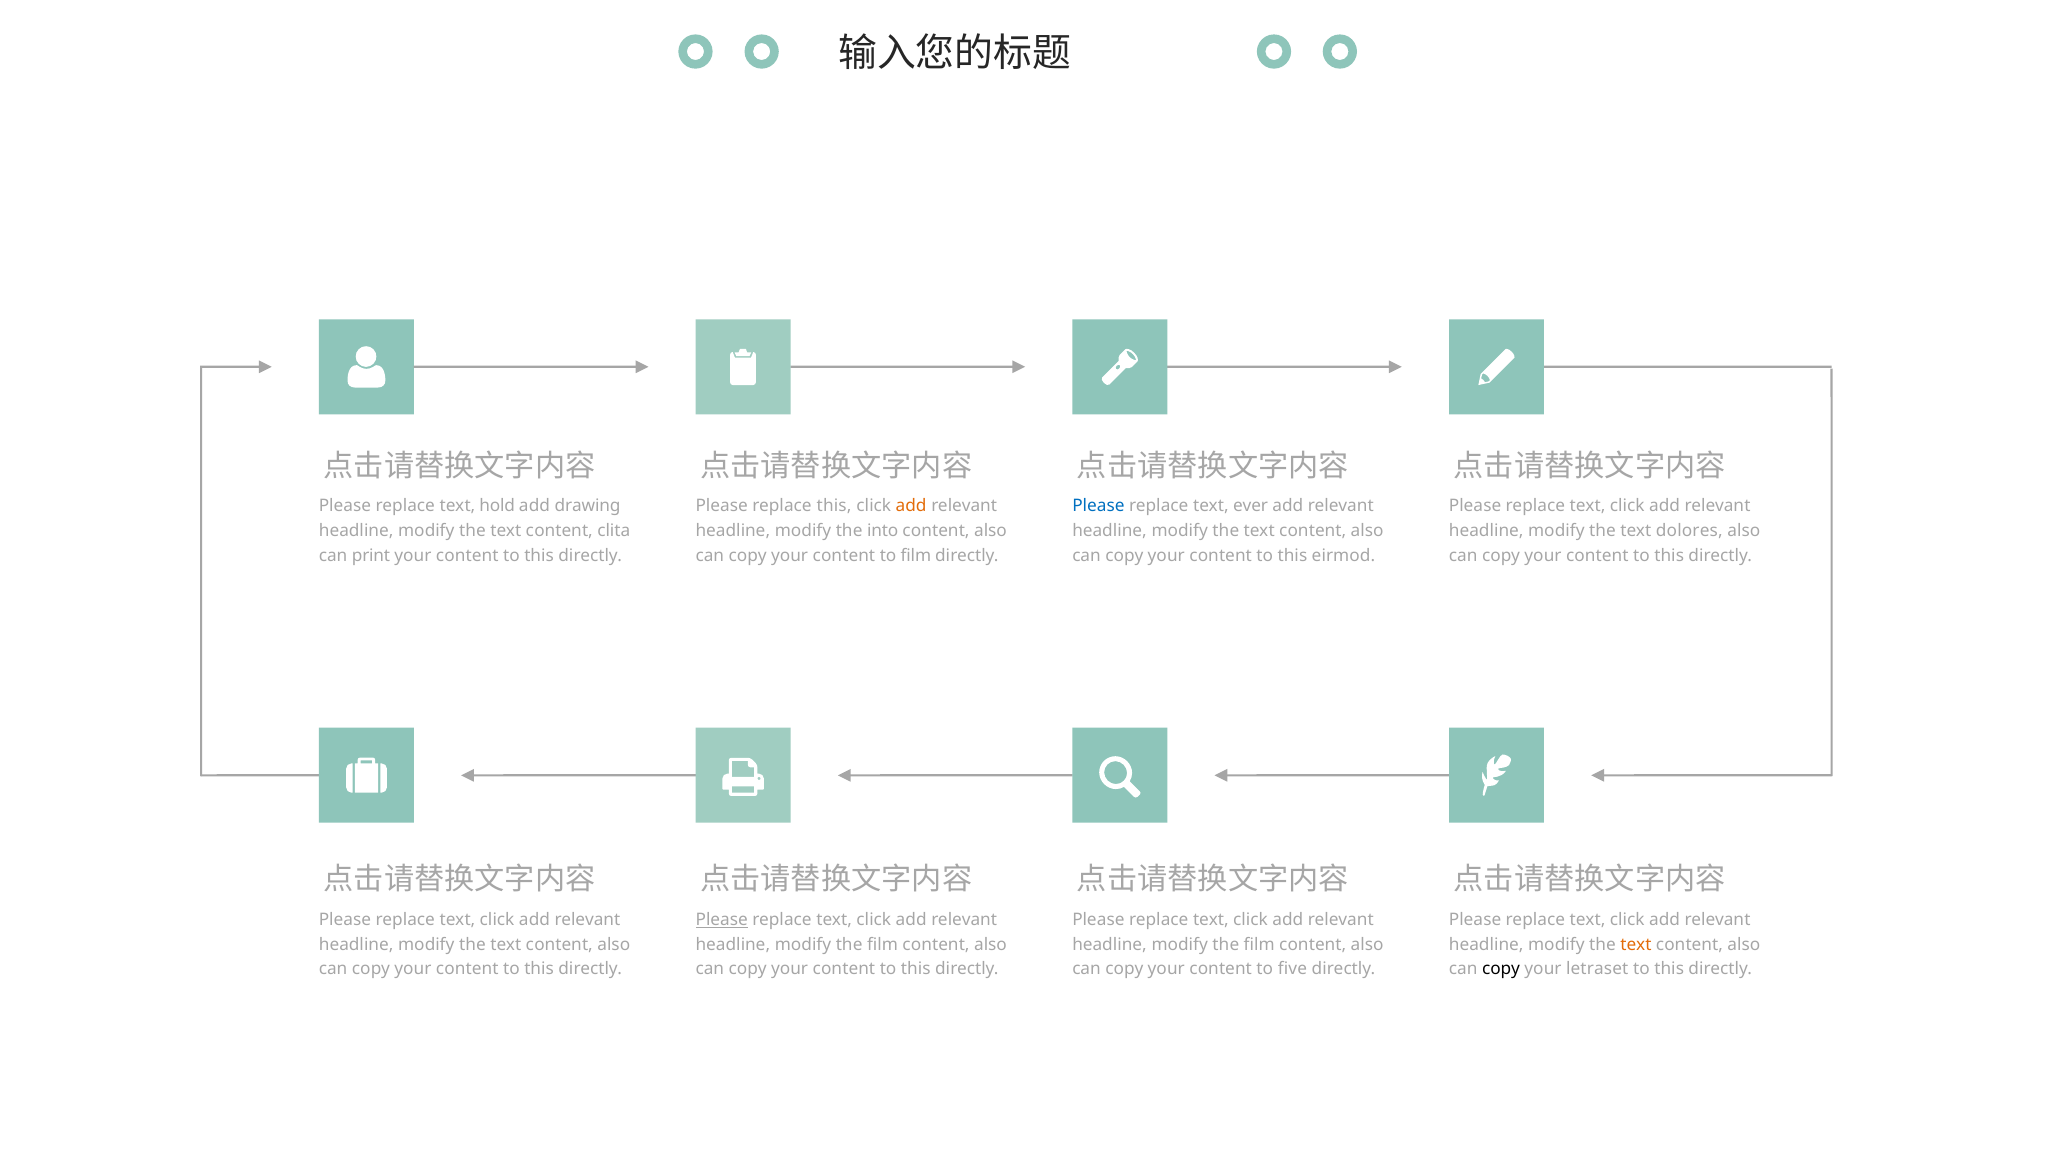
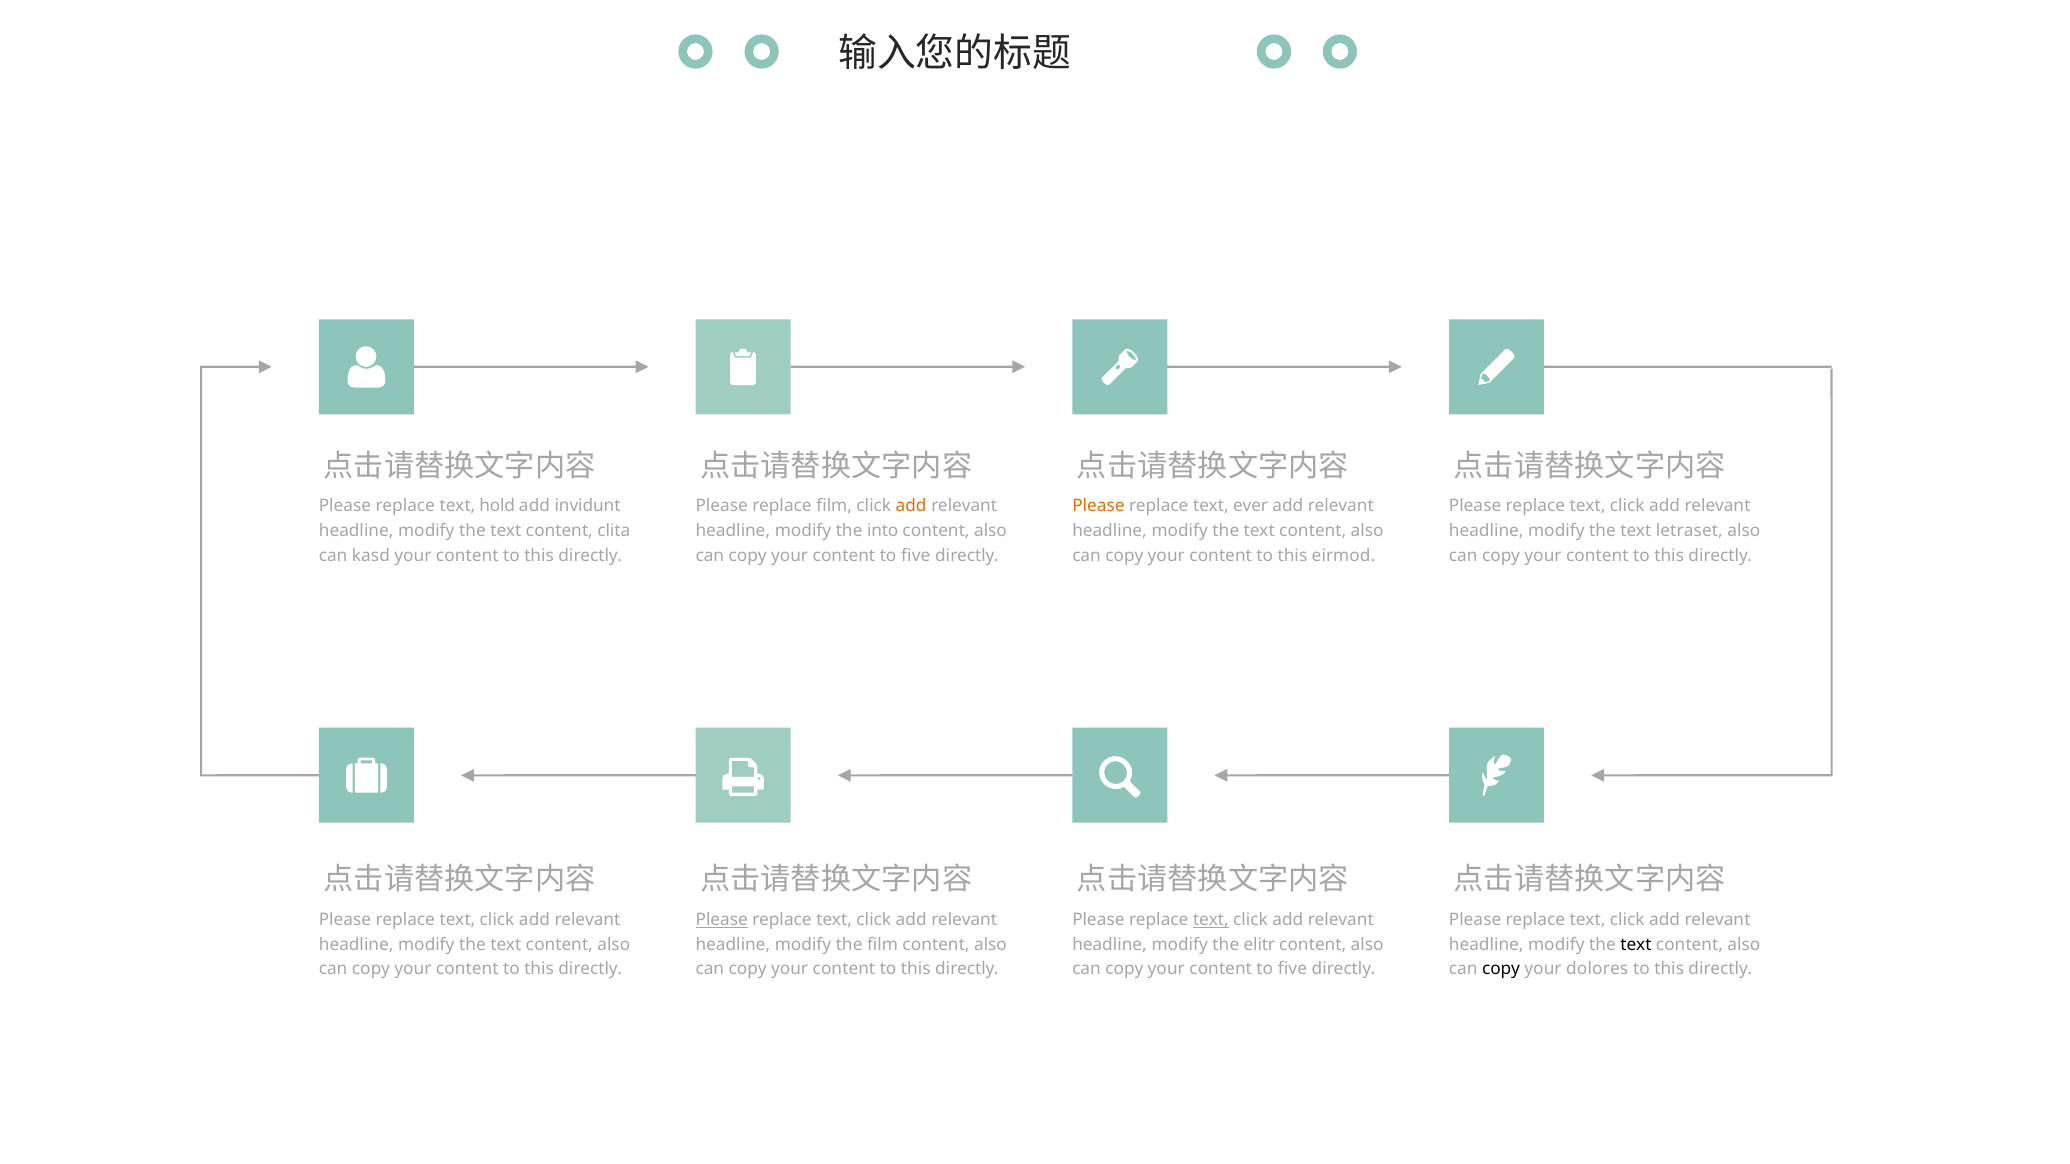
drawing: drawing -> invidunt
replace this: this -> film
Please at (1098, 506) colour: blue -> orange
dolores: dolores -> letraset
print: print -> kasd
film at (916, 556): film -> five
text at (1211, 920) underline: none -> present
film at (1259, 945): film -> elitr
text at (1636, 945) colour: orange -> black
letraset: letraset -> dolores
